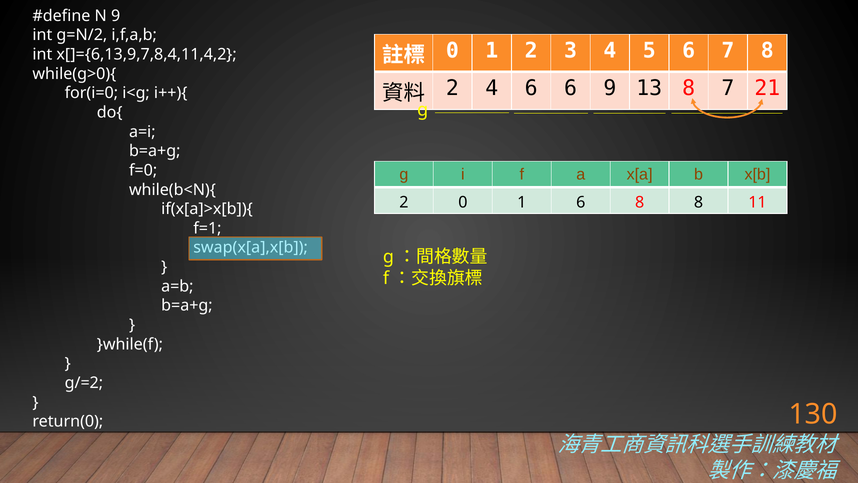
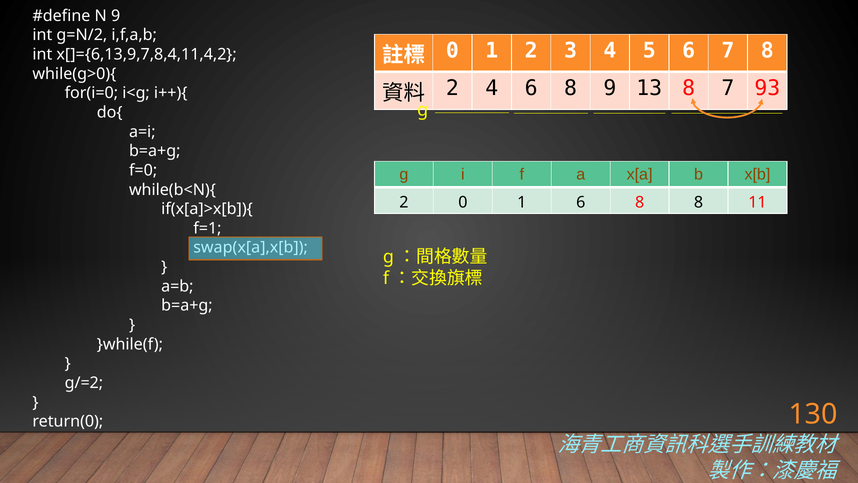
4 6 6: 6 -> 8
21: 21 -> 93
